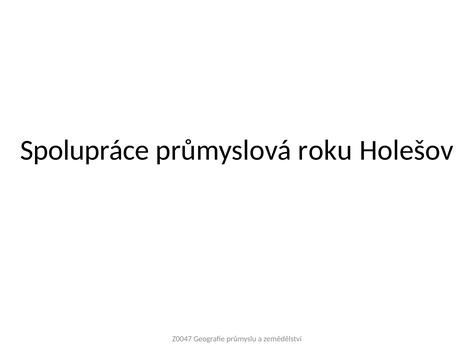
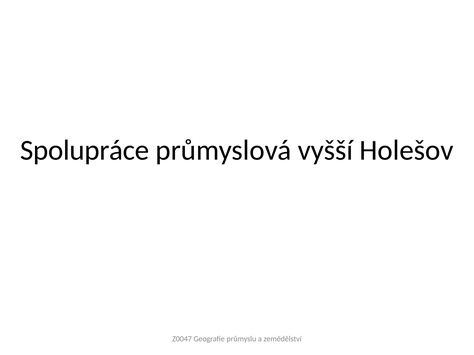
roku: roku -> vyšší
